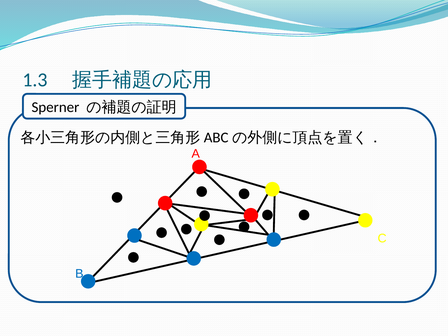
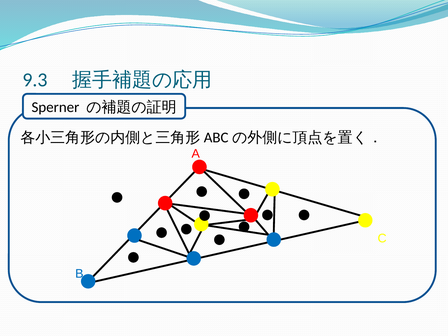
1.3: 1.3 -> 9.3
